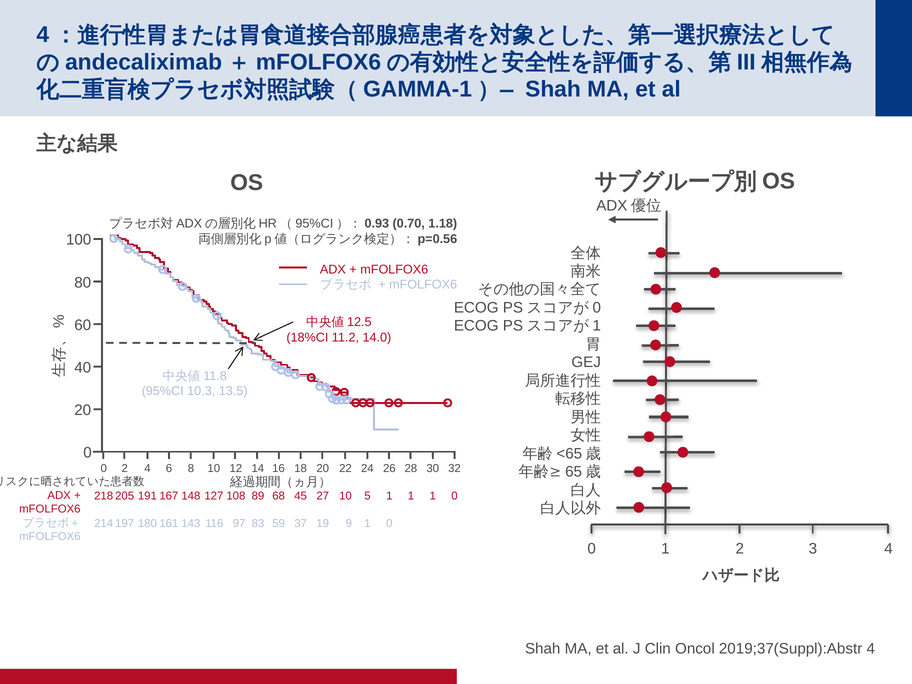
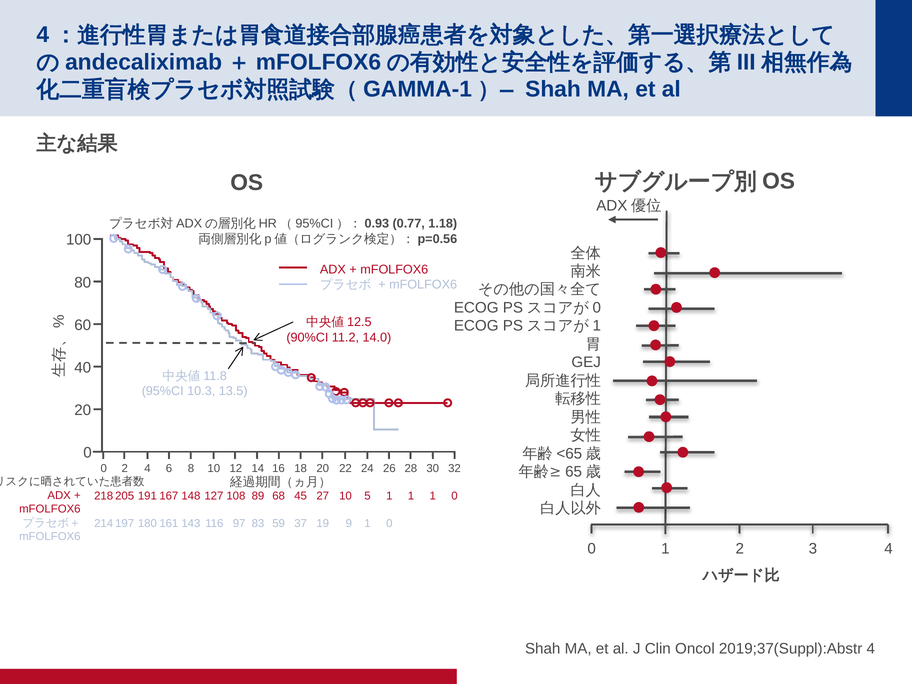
0.70: 0.70 -> 0.77
18%CI: 18%CI -> 90%CI
